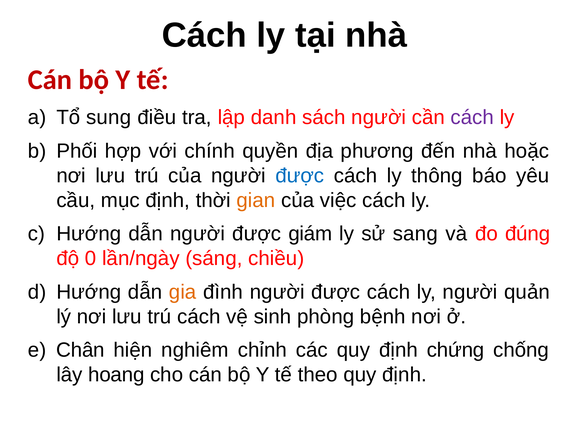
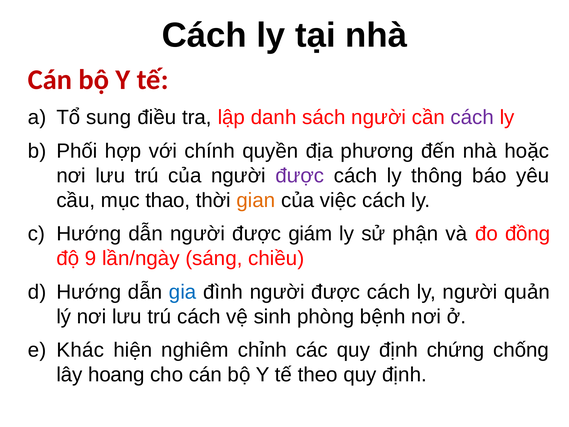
được at (300, 176) colour: blue -> purple
mục định: định -> thao
sang: sang -> phận
đúng: đúng -> đồng
0: 0 -> 9
gia colour: orange -> blue
Chân: Chân -> Khác
